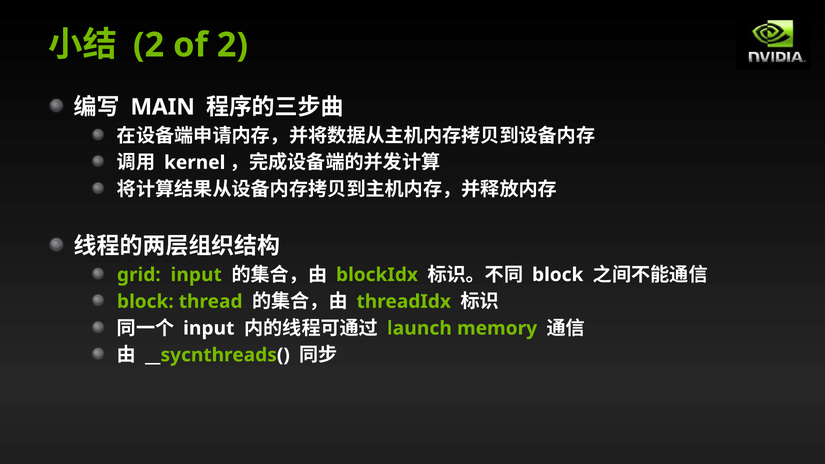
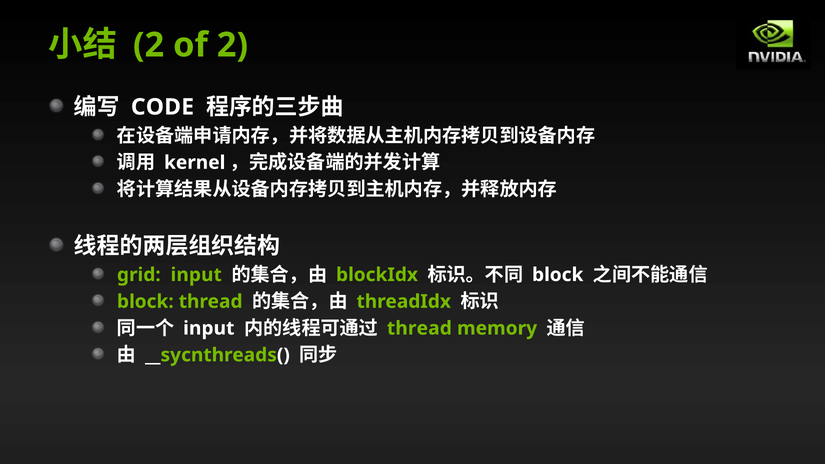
MAIN: MAIN -> CODE
launch at (419, 328): launch -> thread
